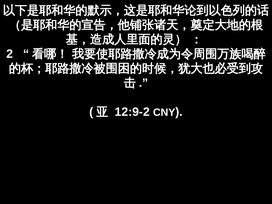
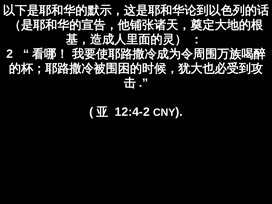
12:9-2: 12:9-2 -> 12:4-2
